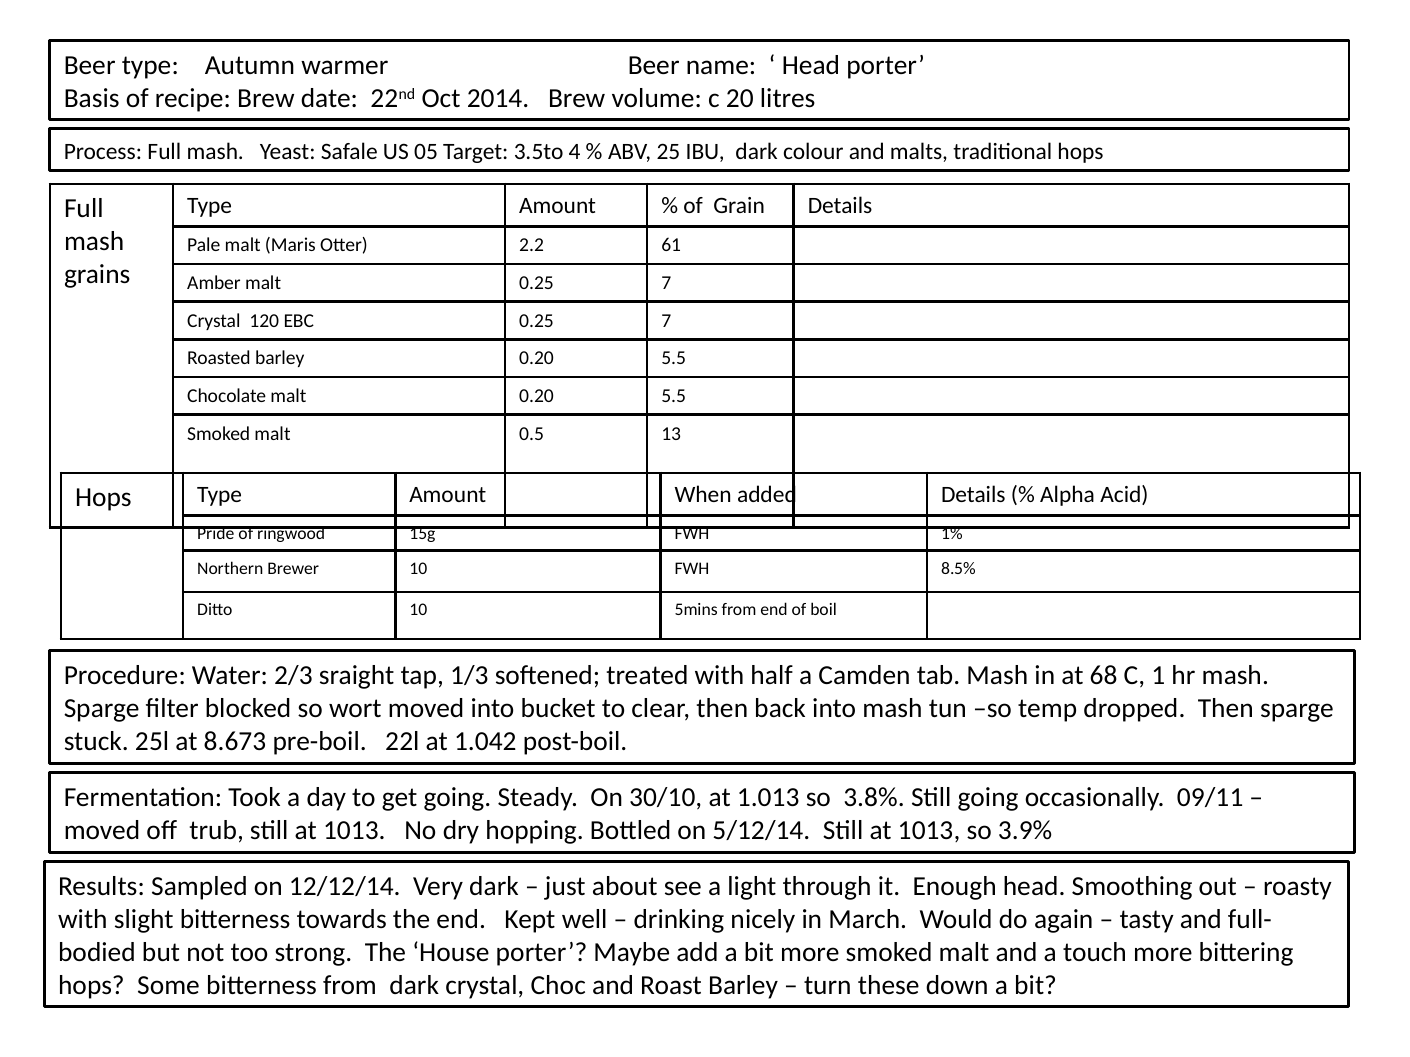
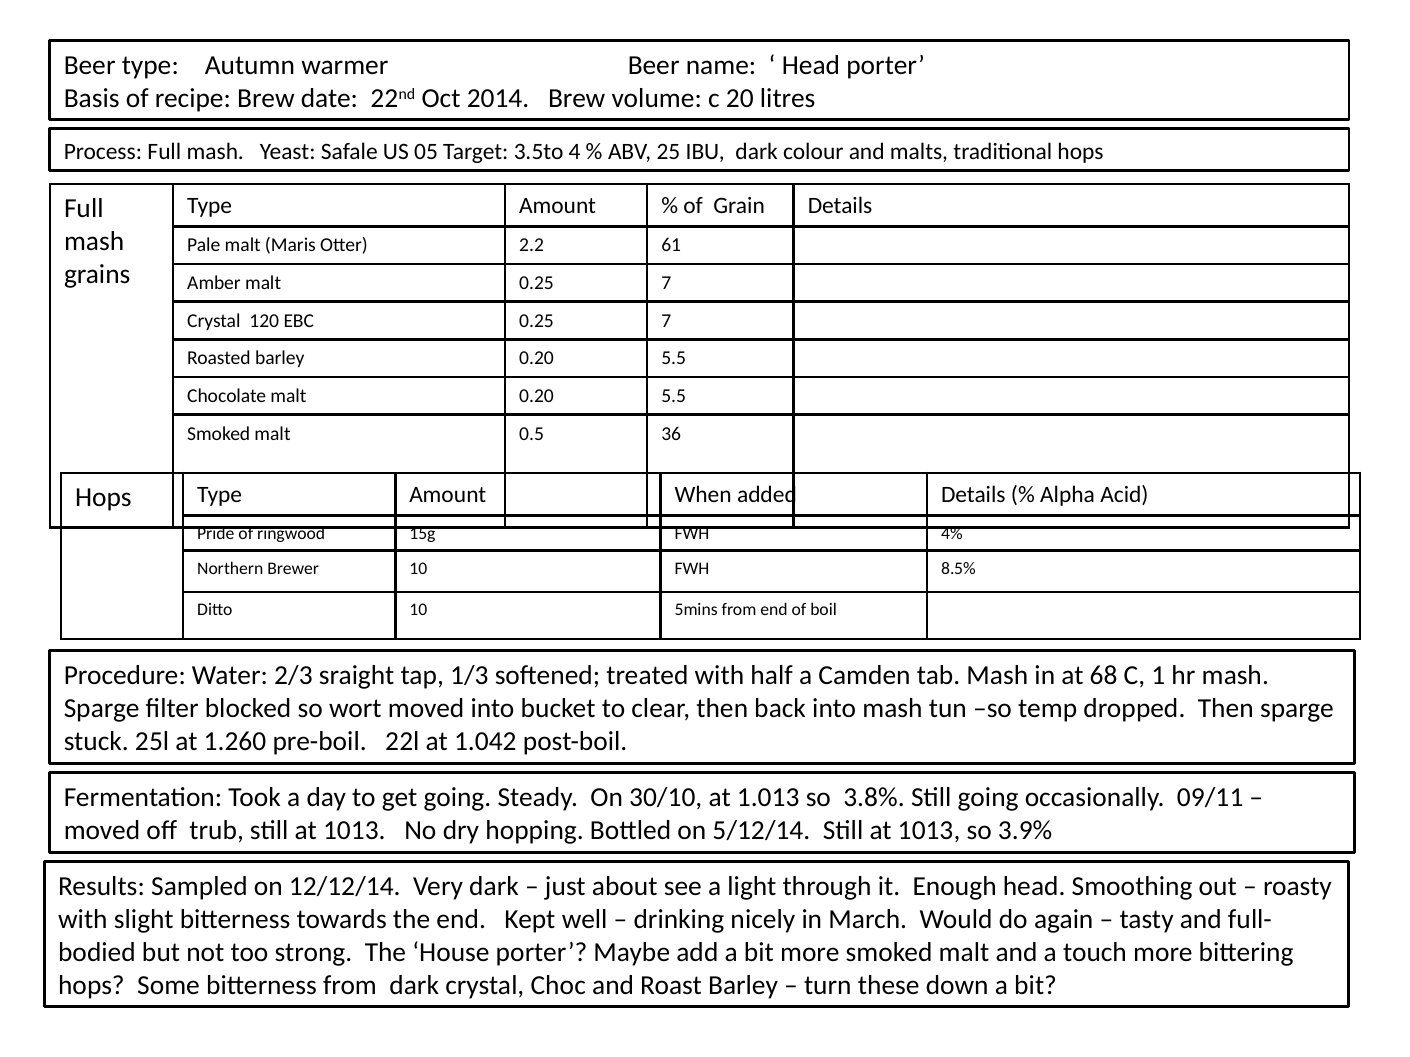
13: 13 -> 36
1%: 1% -> 4%
8.673: 8.673 -> 1.260
